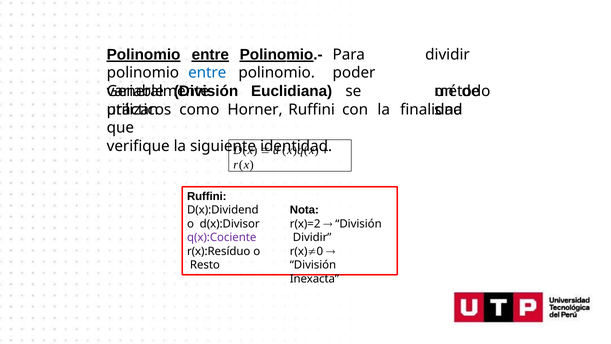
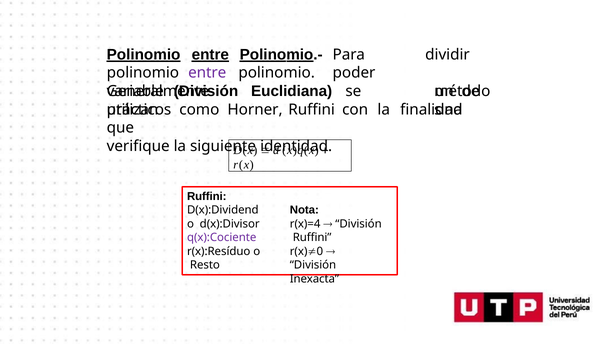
entre at (207, 73) colour: blue -> purple
r(x)=2: r(x)=2 -> r(x)=4
Dividir at (312, 237): Dividir -> Ruffini
